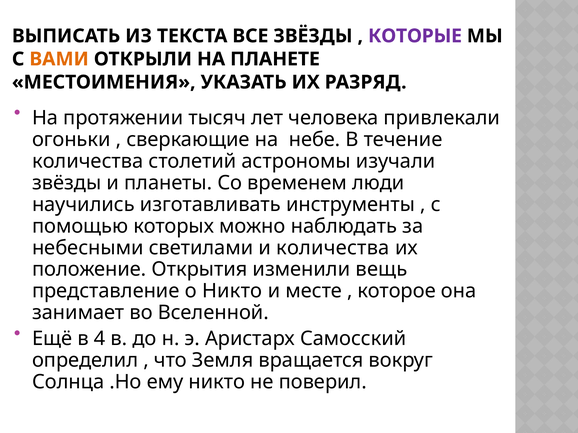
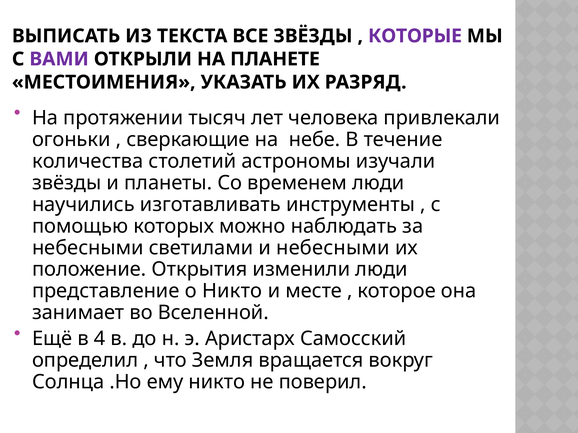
ВАМИ colour: orange -> purple
и количества: количества -> небесными
изменили вещь: вещь -> люди
